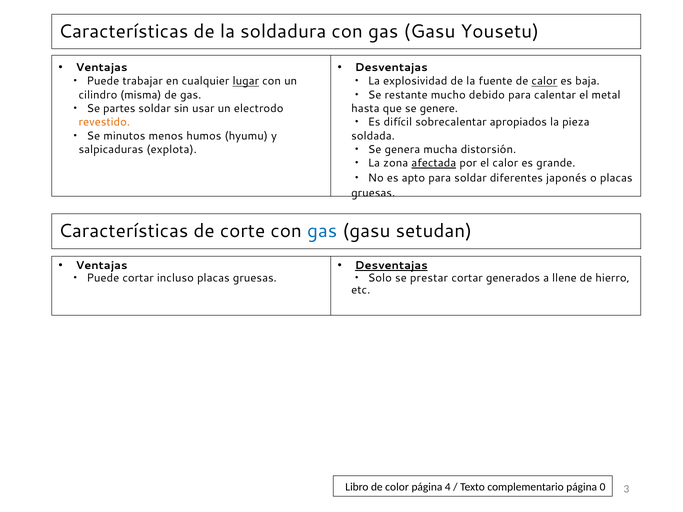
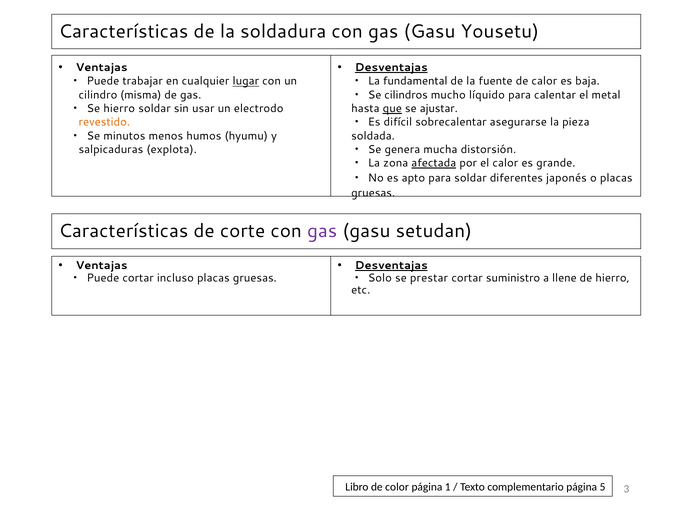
Desventajas at (391, 68) underline: none -> present
explosividad: explosividad -> fundamental
calor at (544, 81) underline: present -> none
restante: restante -> cilindros
debido: debido -> líquido
Se partes: partes -> hierro
que underline: none -> present
genere: genere -> ajustar
apropiados: apropiados -> asegurarse
gas at (322, 231) colour: blue -> purple
generados: generados -> suministro
4: 4 -> 1
0: 0 -> 5
